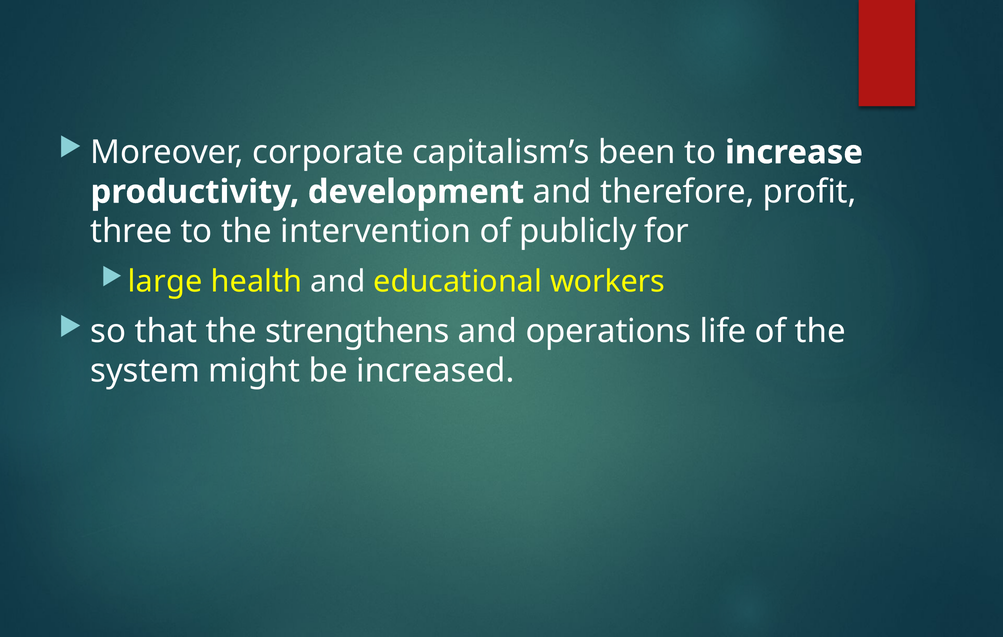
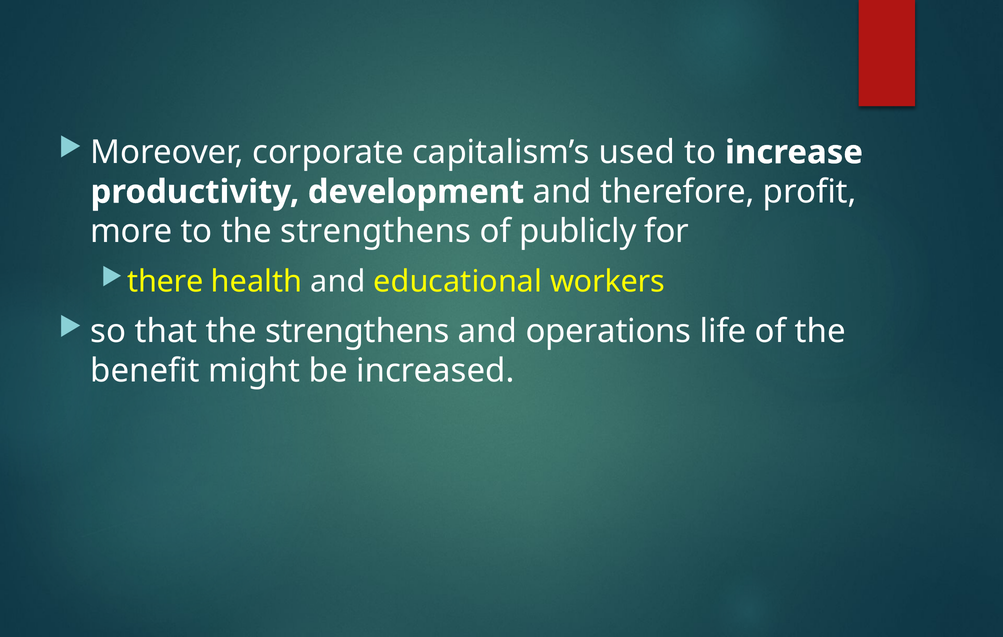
been: been -> used
three: three -> more
to the intervention: intervention -> strengthens
large: large -> there
system: system -> benefit
